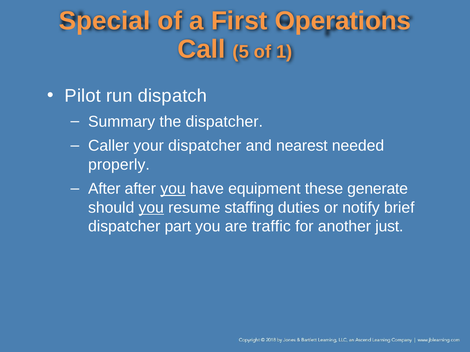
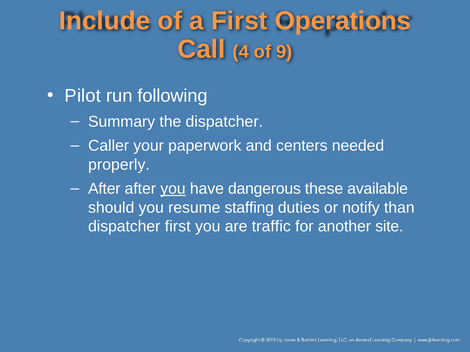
Special: Special -> Include
5: 5 -> 4
1: 1 -> 9
dispatch: dispatch -> following
your dispatcher: dispatcher -> paperwork
nearest: nearest -> centers
equipment: equipment -> dangerous
generate: generate -> available
you at (151, 208) underline: present -> none
brief: brief -> than
dispatcher part: part -> first
just: just -> site
